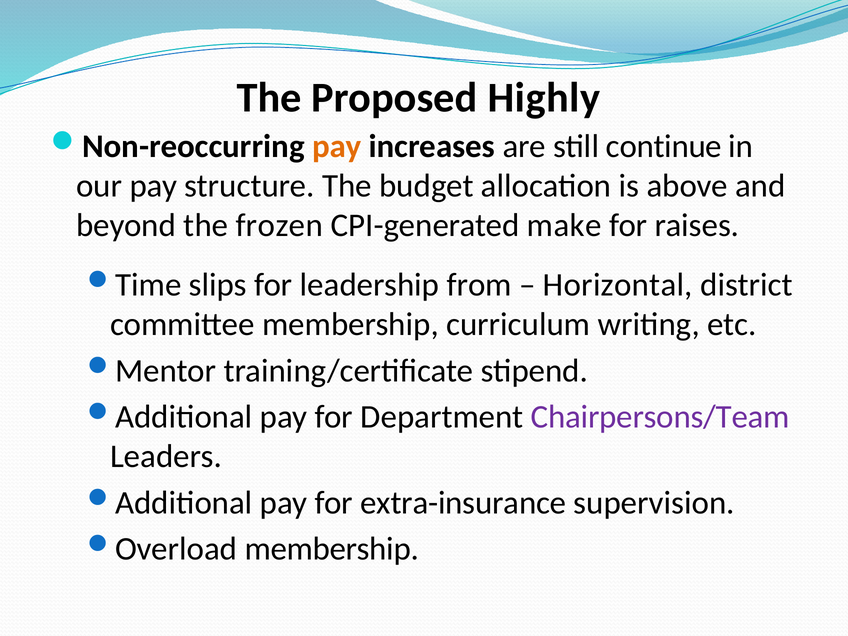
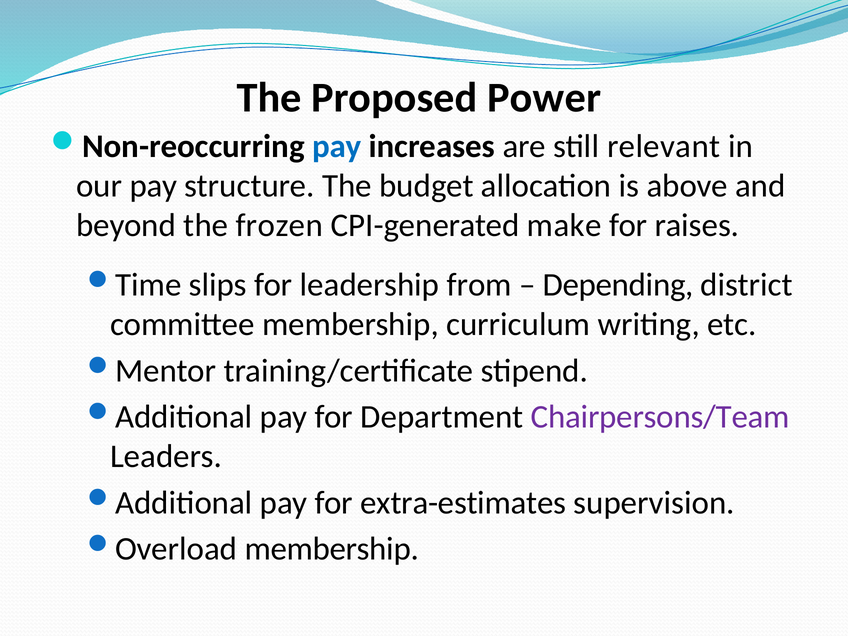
Highly: Highly -> Power
pay at (337, 146) colour: orange -> blue
continue: continue -> relevant
Horizontal: Horizontal -> Depending
extra-insurance: extra-insurance -> extra-estimates
